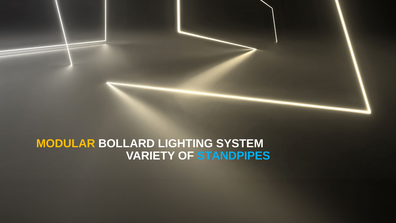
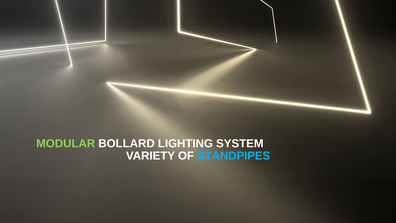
MODULAR colour: yellow -> light green
